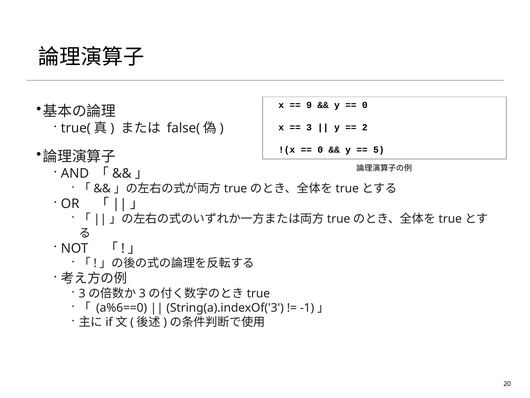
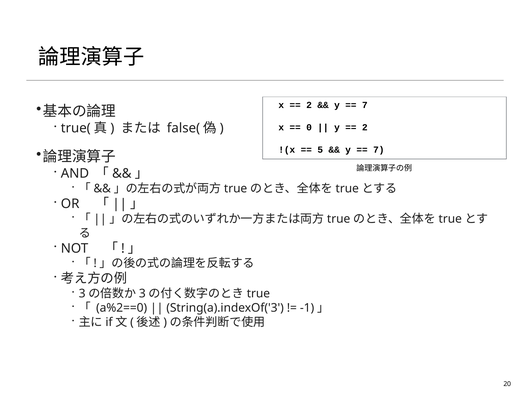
9 at (309, 105): 9 -> 2
0 at (365, 105): 0 -> 7
3: 3 -> 0
0 at (320, 149): 0 -> 5
5 at (379, 149): 5 -> 7
a%6==0: a%6==0 -> a%2==0
